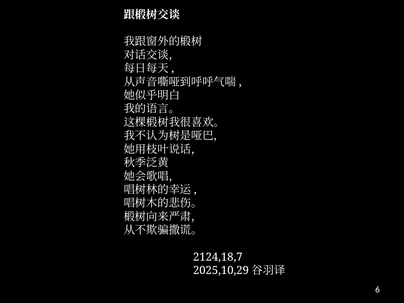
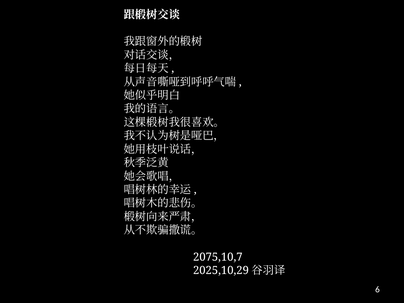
2124,18,7: 2124,18,7 -> 2075,10,7
